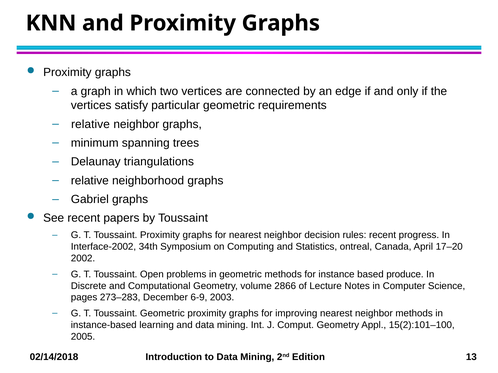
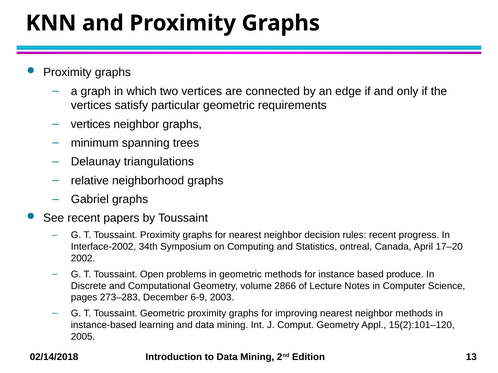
relative at (90, 124): relative -> vertices
15(2):101–100: 15(2):101–100 -> 15(2):101–120
